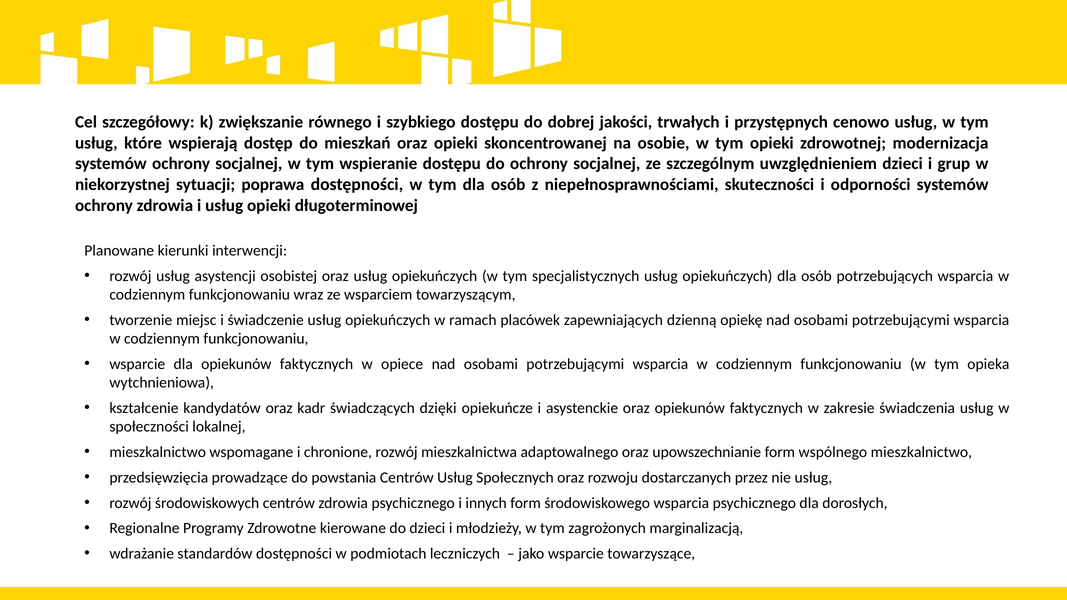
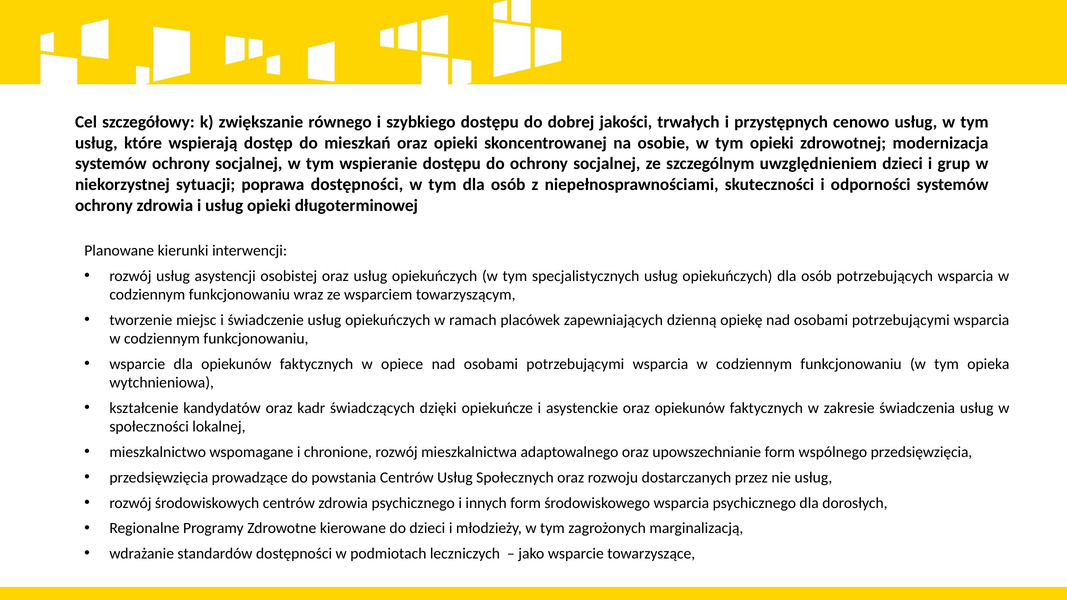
wspólnego mieszkalnictwo: mieszkalnictwo -> przedsięwzięcia
